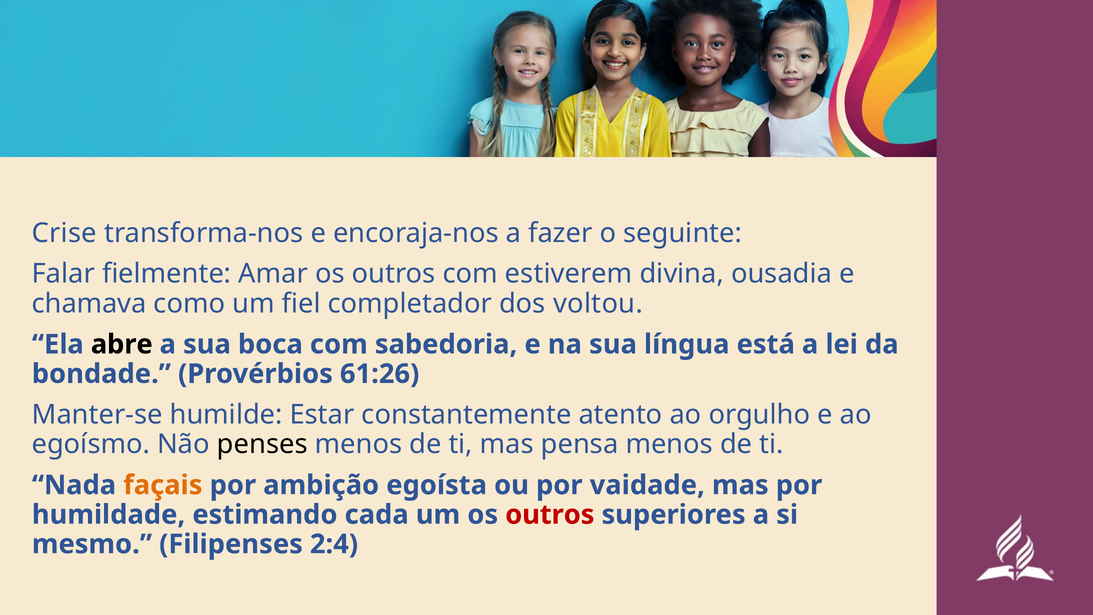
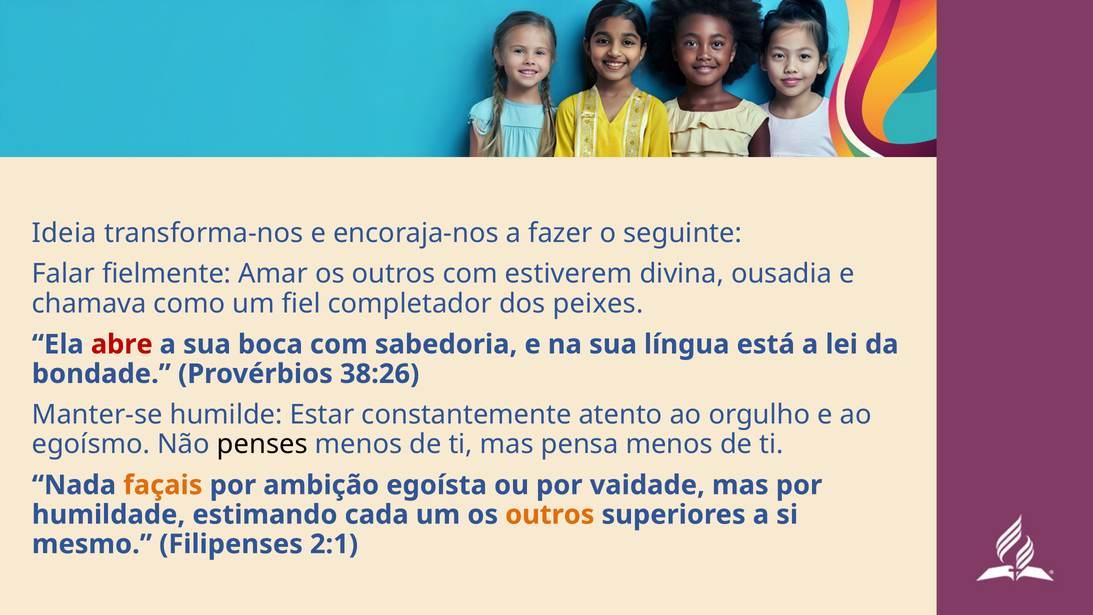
Crise: Crise -> Ideia
voltou: voltou -> peixes
abre colour: black -> red
61:26: 61:26 -> 38:26
outros at (550, 515) colour: red -> orange
2:4: 2:4 -> 2:1
